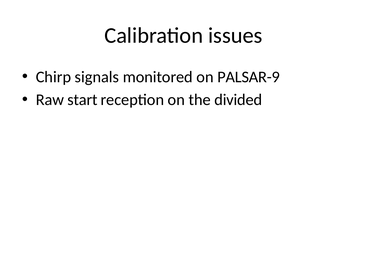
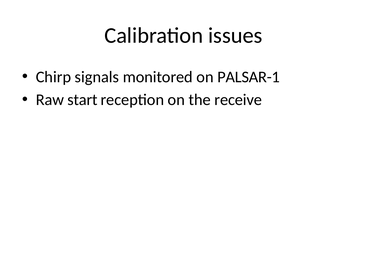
PALSAR-9: PALSAR-9 -> PALSAR-1
divided: divided -> receive
